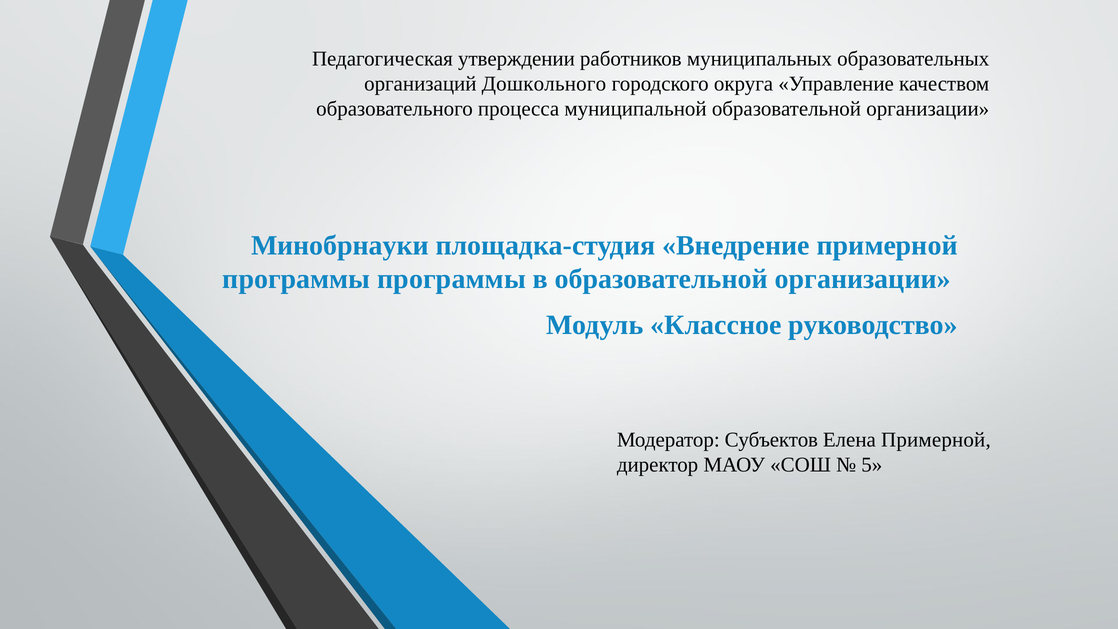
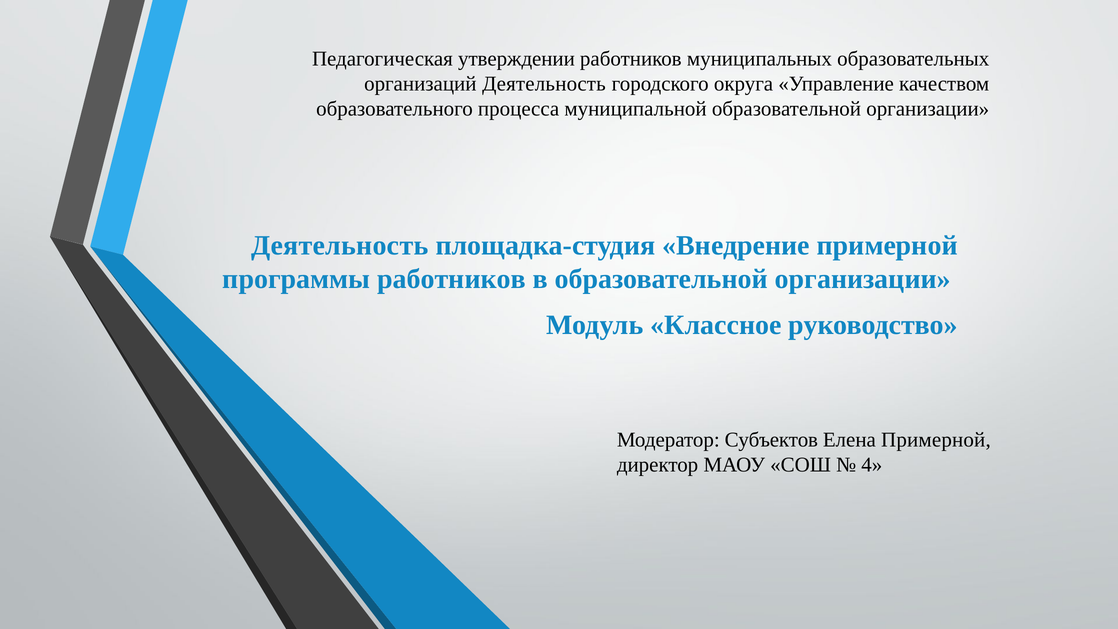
организаций Дошкольного: Дошкольного -> Деятельность
Минобрнауки at (340, 245): Минобрнауки -> Деятельность
программы программы: программы -> работников
5: 5 -> 4
